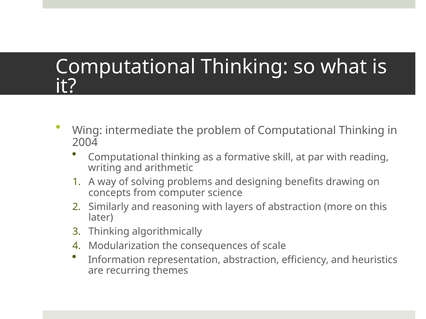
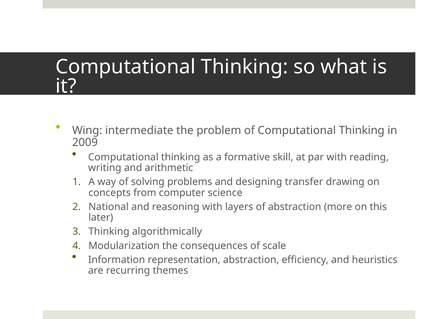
2004: 2004 -> 2009
benefits: benefits -> transfer
Similarly: Similarly -> National
